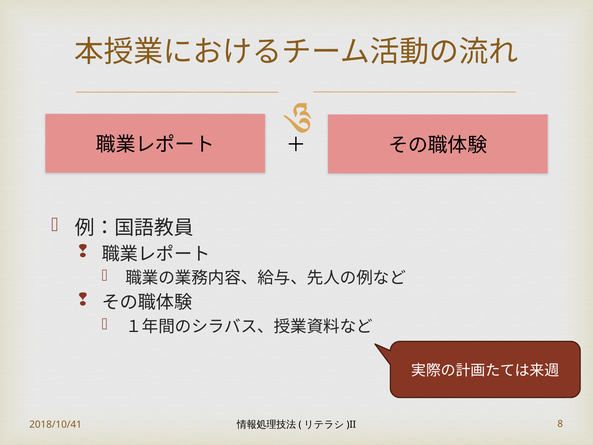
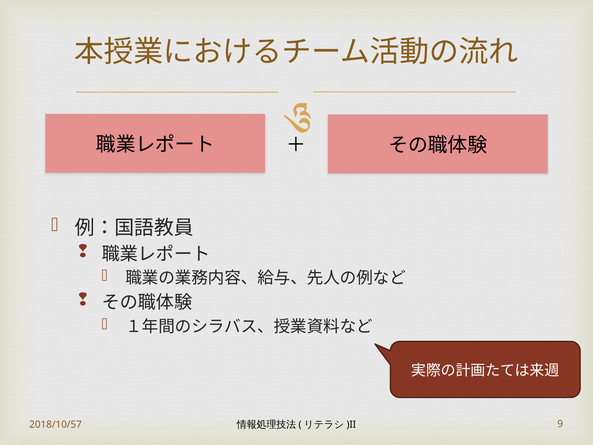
2018/10/41: 2018/10/41 -> 2018/10/57
8: 8 -> 9
